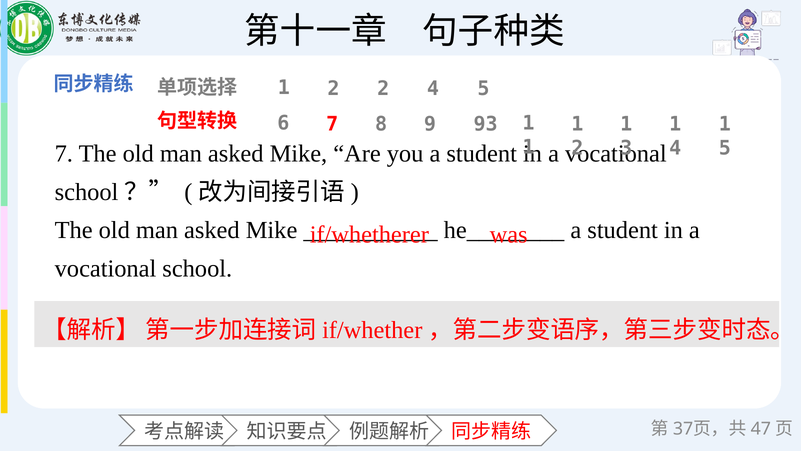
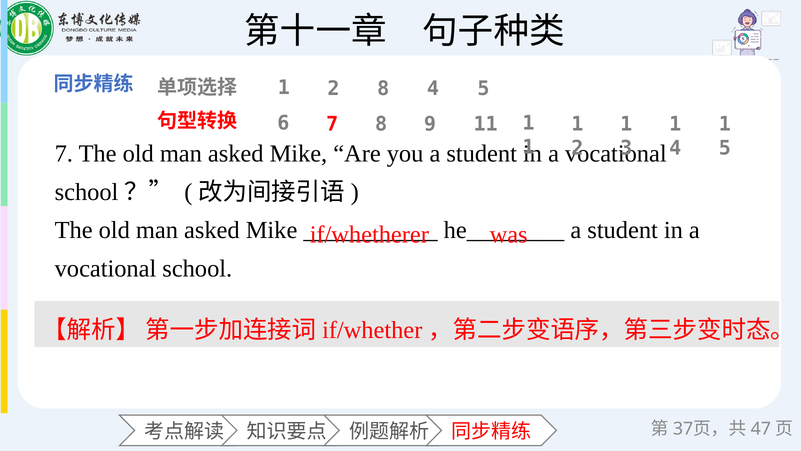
2 2: 2 -> 8
93: 93 -> 11
